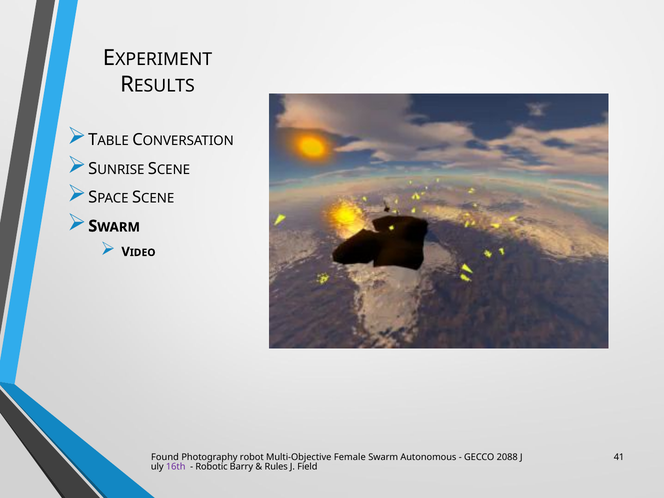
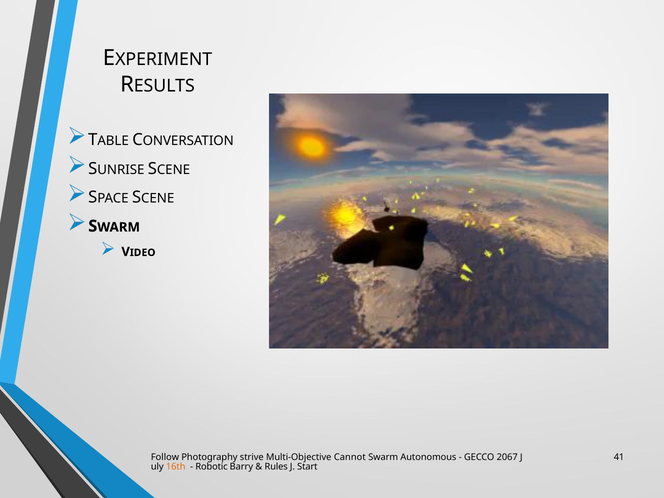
Found: Found -> Follow
robot: robot -> strive
Female: Female -> Cannot
2088: 2088 -> 2067
16th colour: purple -> orange
Field: Field -> Start
